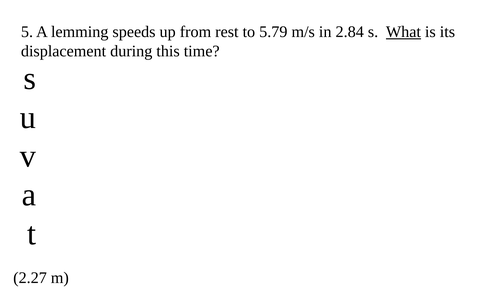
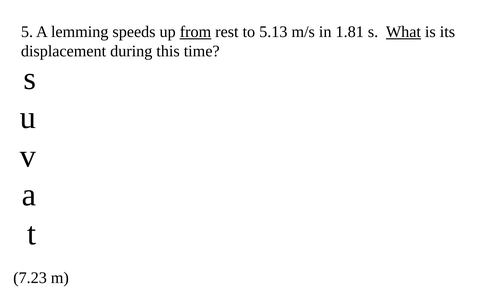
from underline: none -> present
5.79: 5.79 -> 5.13
2.84: 2.84 -> 1.81
2.27: 2.27 -> 7.23
